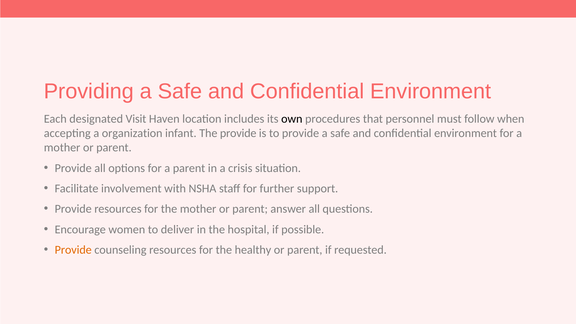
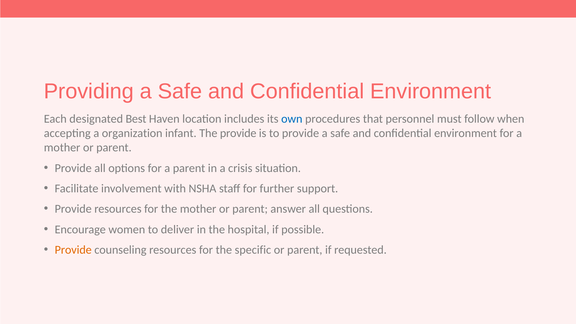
Visit: Visit -> Best
own colour: black -> blue
healthy: healthy -> specific
